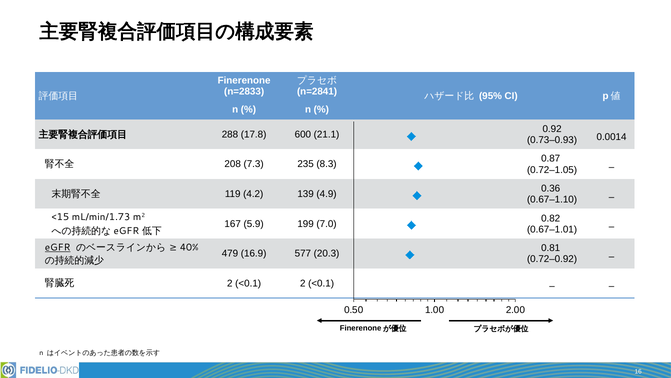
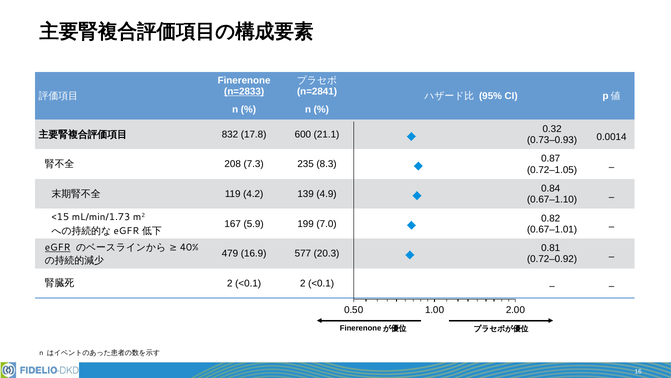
n=2833 underline: none -> present
0.92: 0.92 -> 0.32
288: 288 -> 832
0.36: 0.36 -> 0.84
